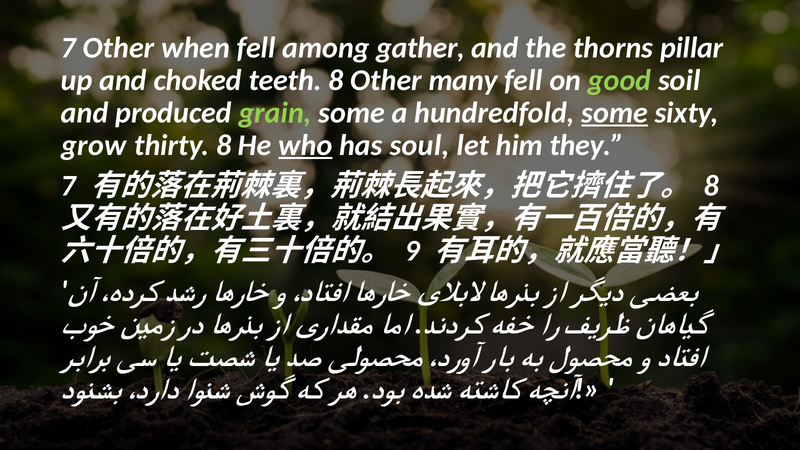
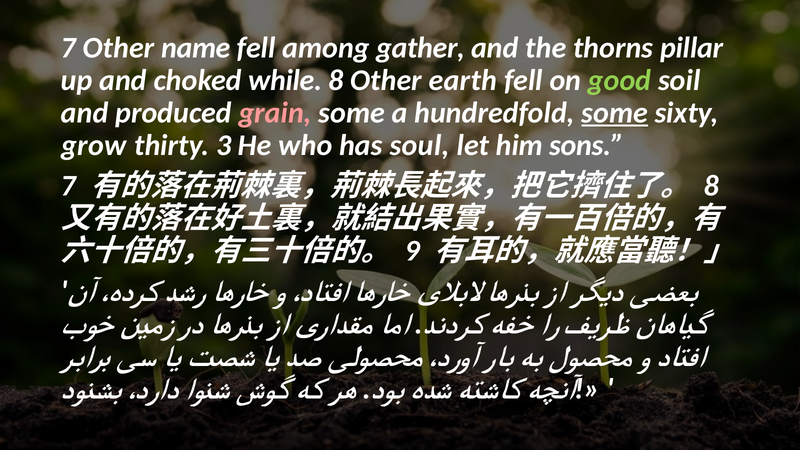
when: when -> name
teeth: teeth -> while
many: many -> earth
grain colour: light green -> pink
thirty 8: 8 -> 3
who underline: present -> none
they: they -> sons
